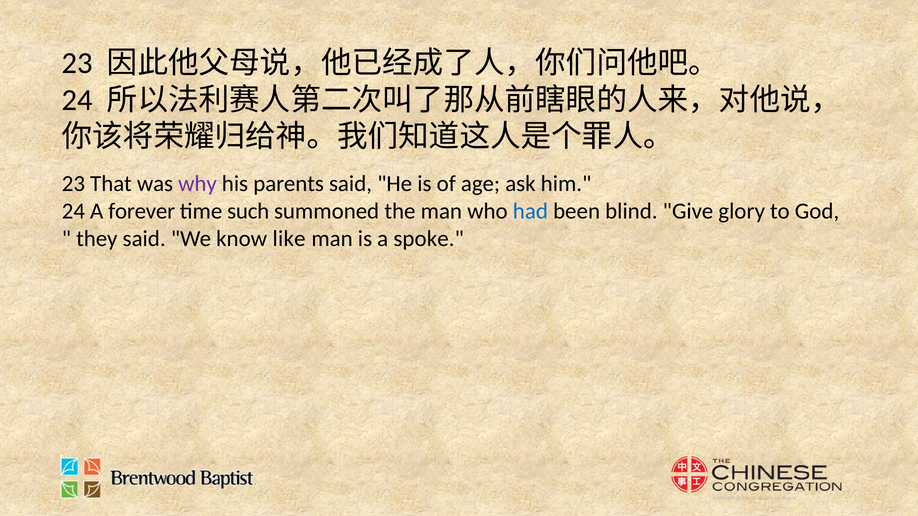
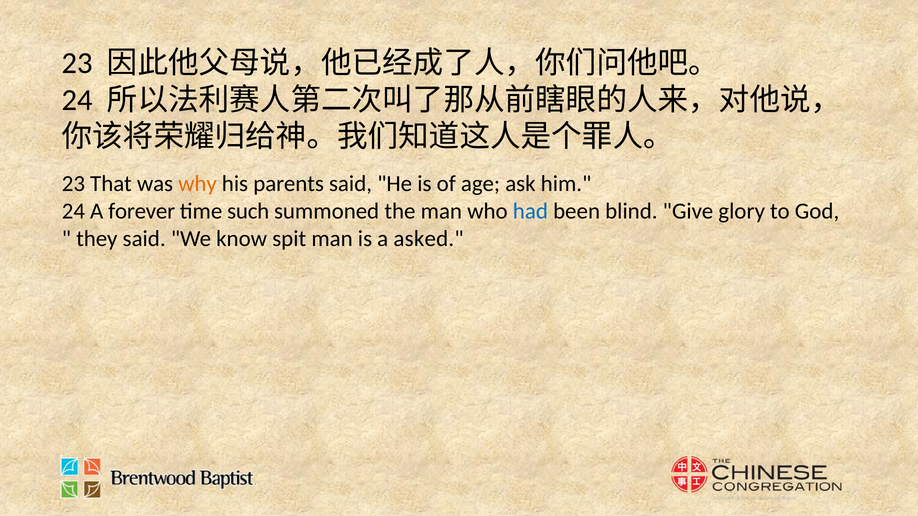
why colour: purple -> orange
like: like -> spit
spoke: spoke -> asked
